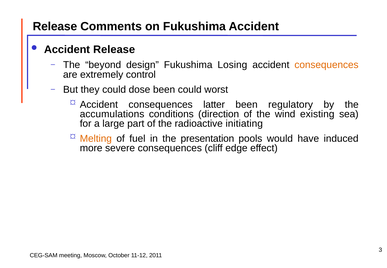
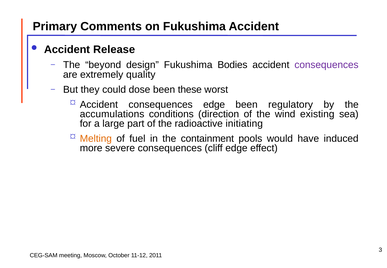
Release at (55, 27): Release -> Primary
Losing: Losing -> Bodies
consequences at (326, 65) colour: orange -> purple
control: control -> quality
been could: could -> these
consequences latter: latter -> edge
presentation: presentation -> containment
